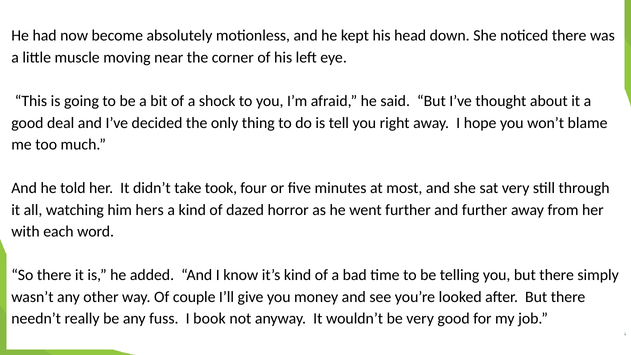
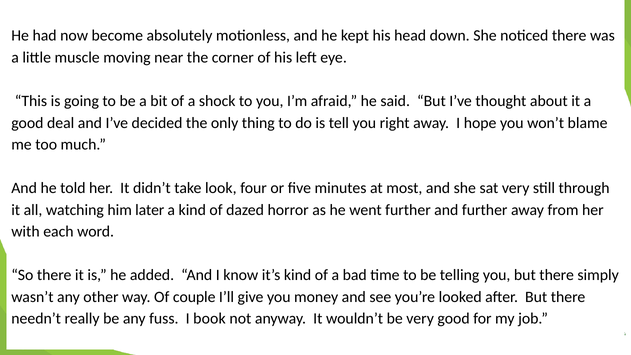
took: took -> look
hers: hers -> later
